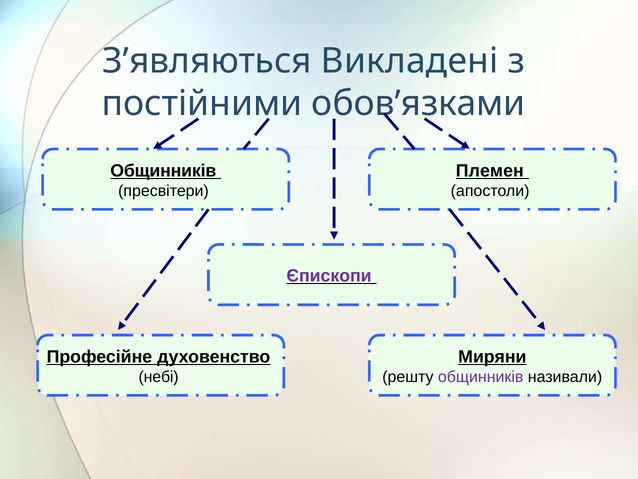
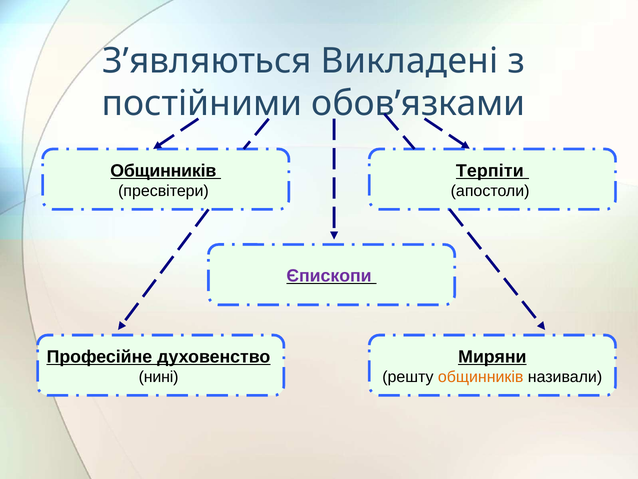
Племен: Племен -> Терпіти
небі: небі -> нині
общинників at (481, 377) colour: purple -> orange
